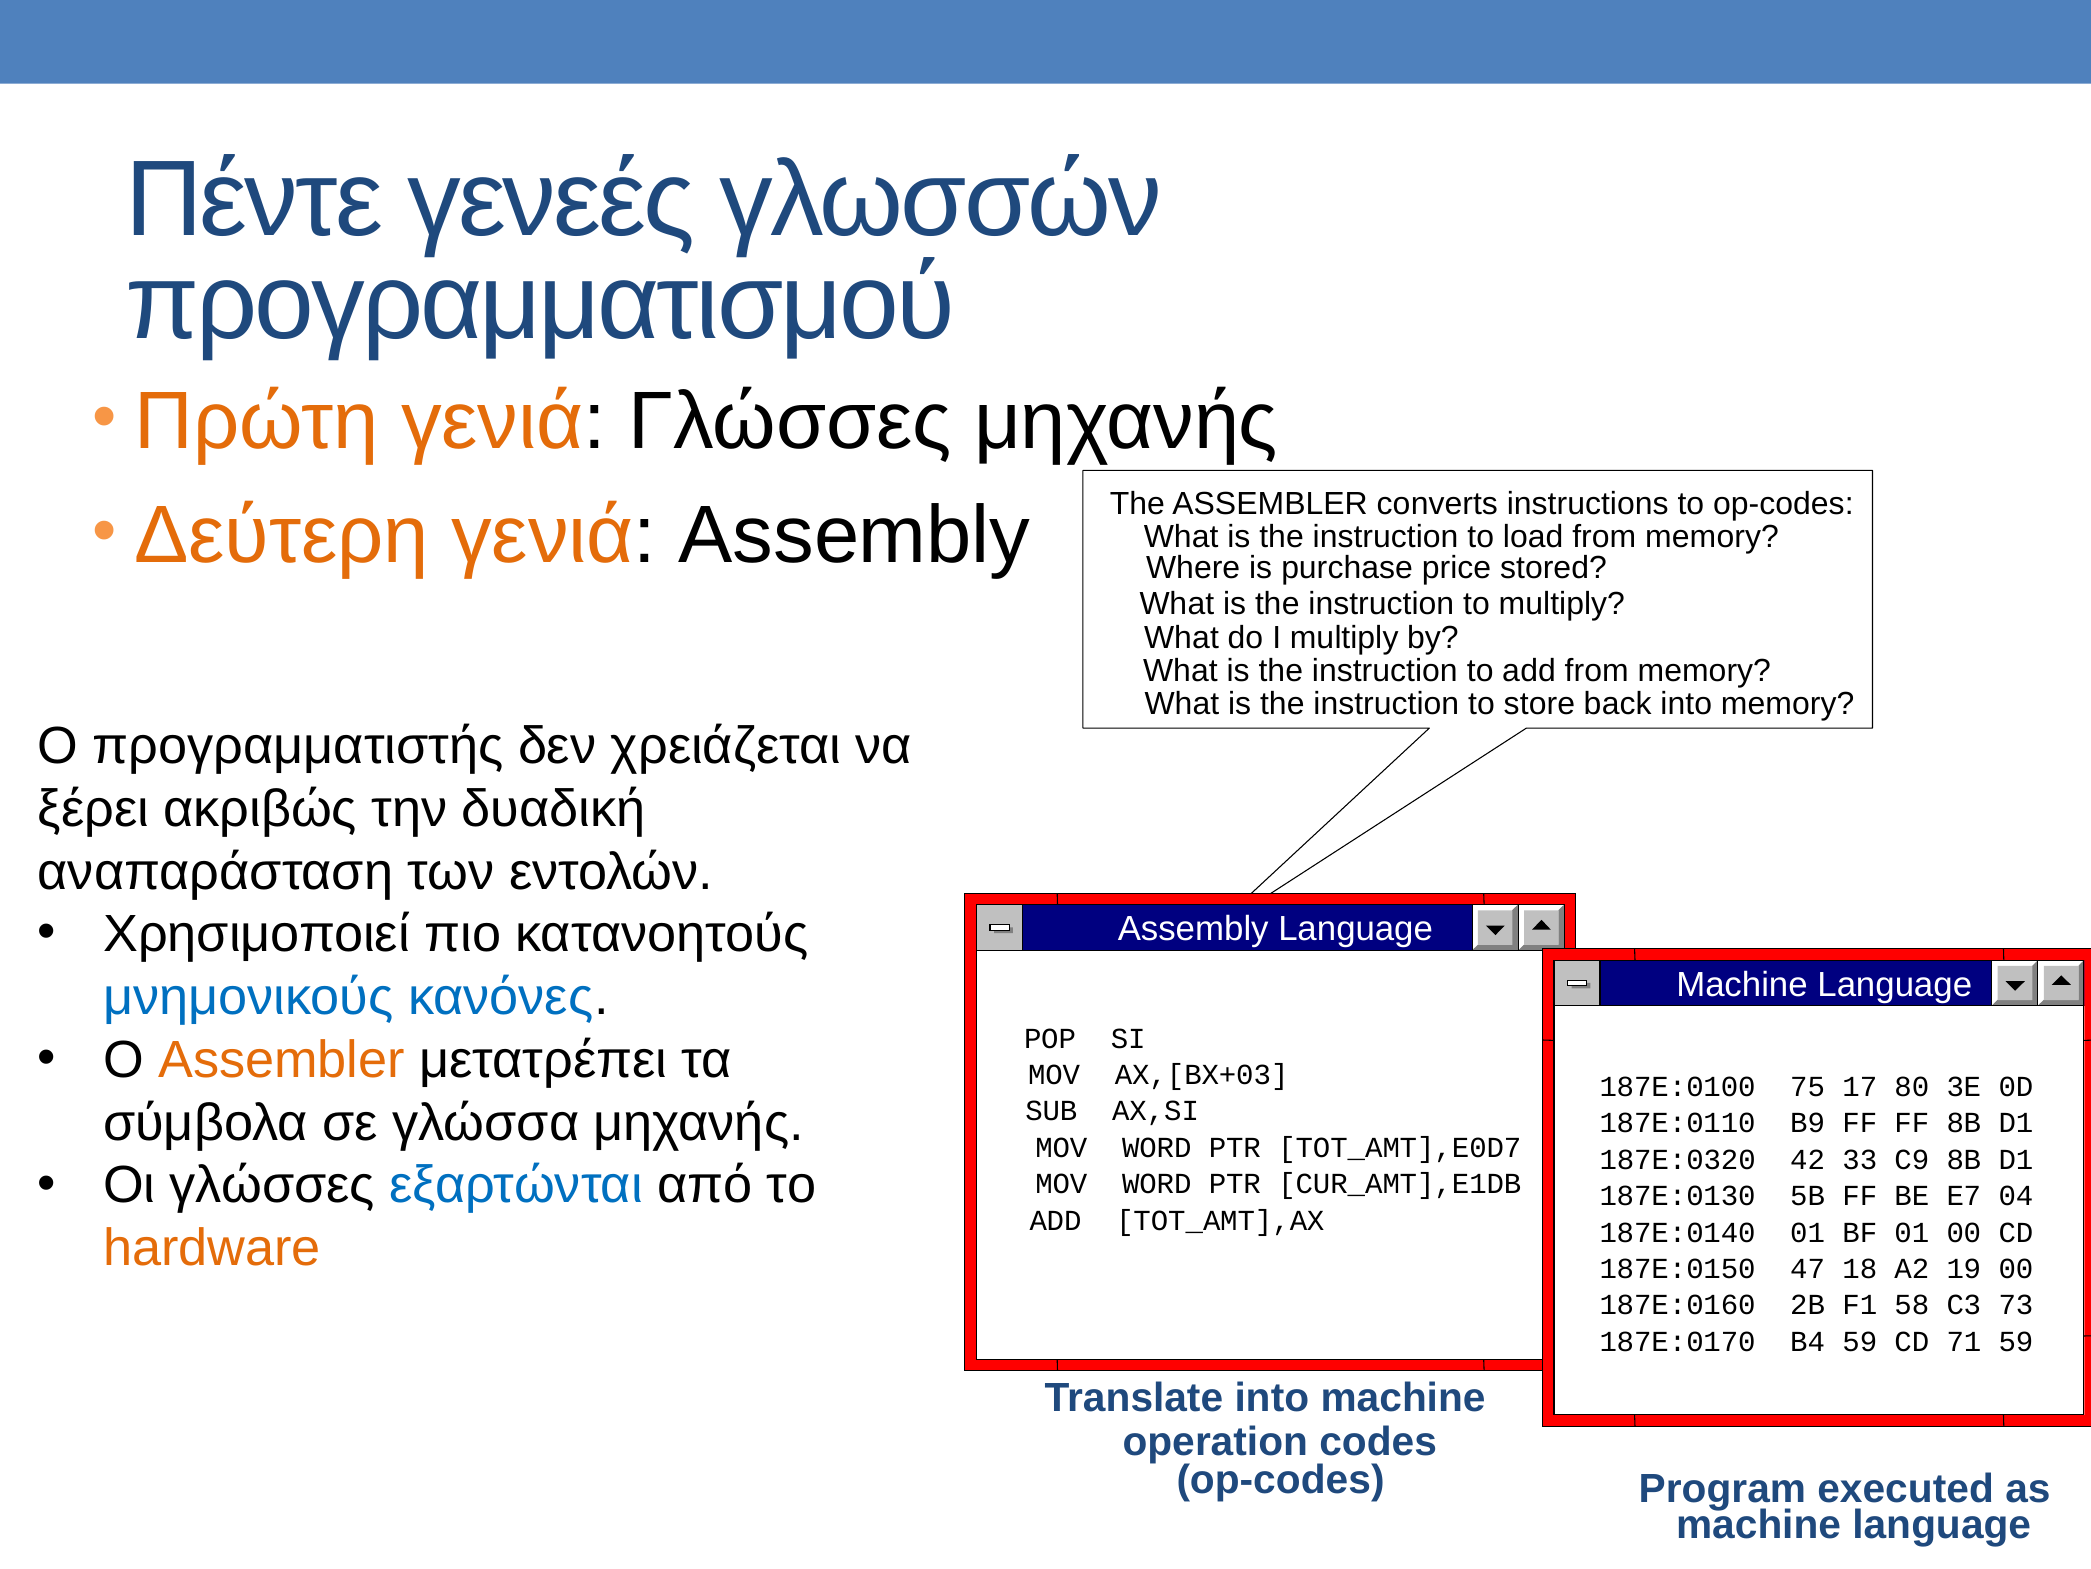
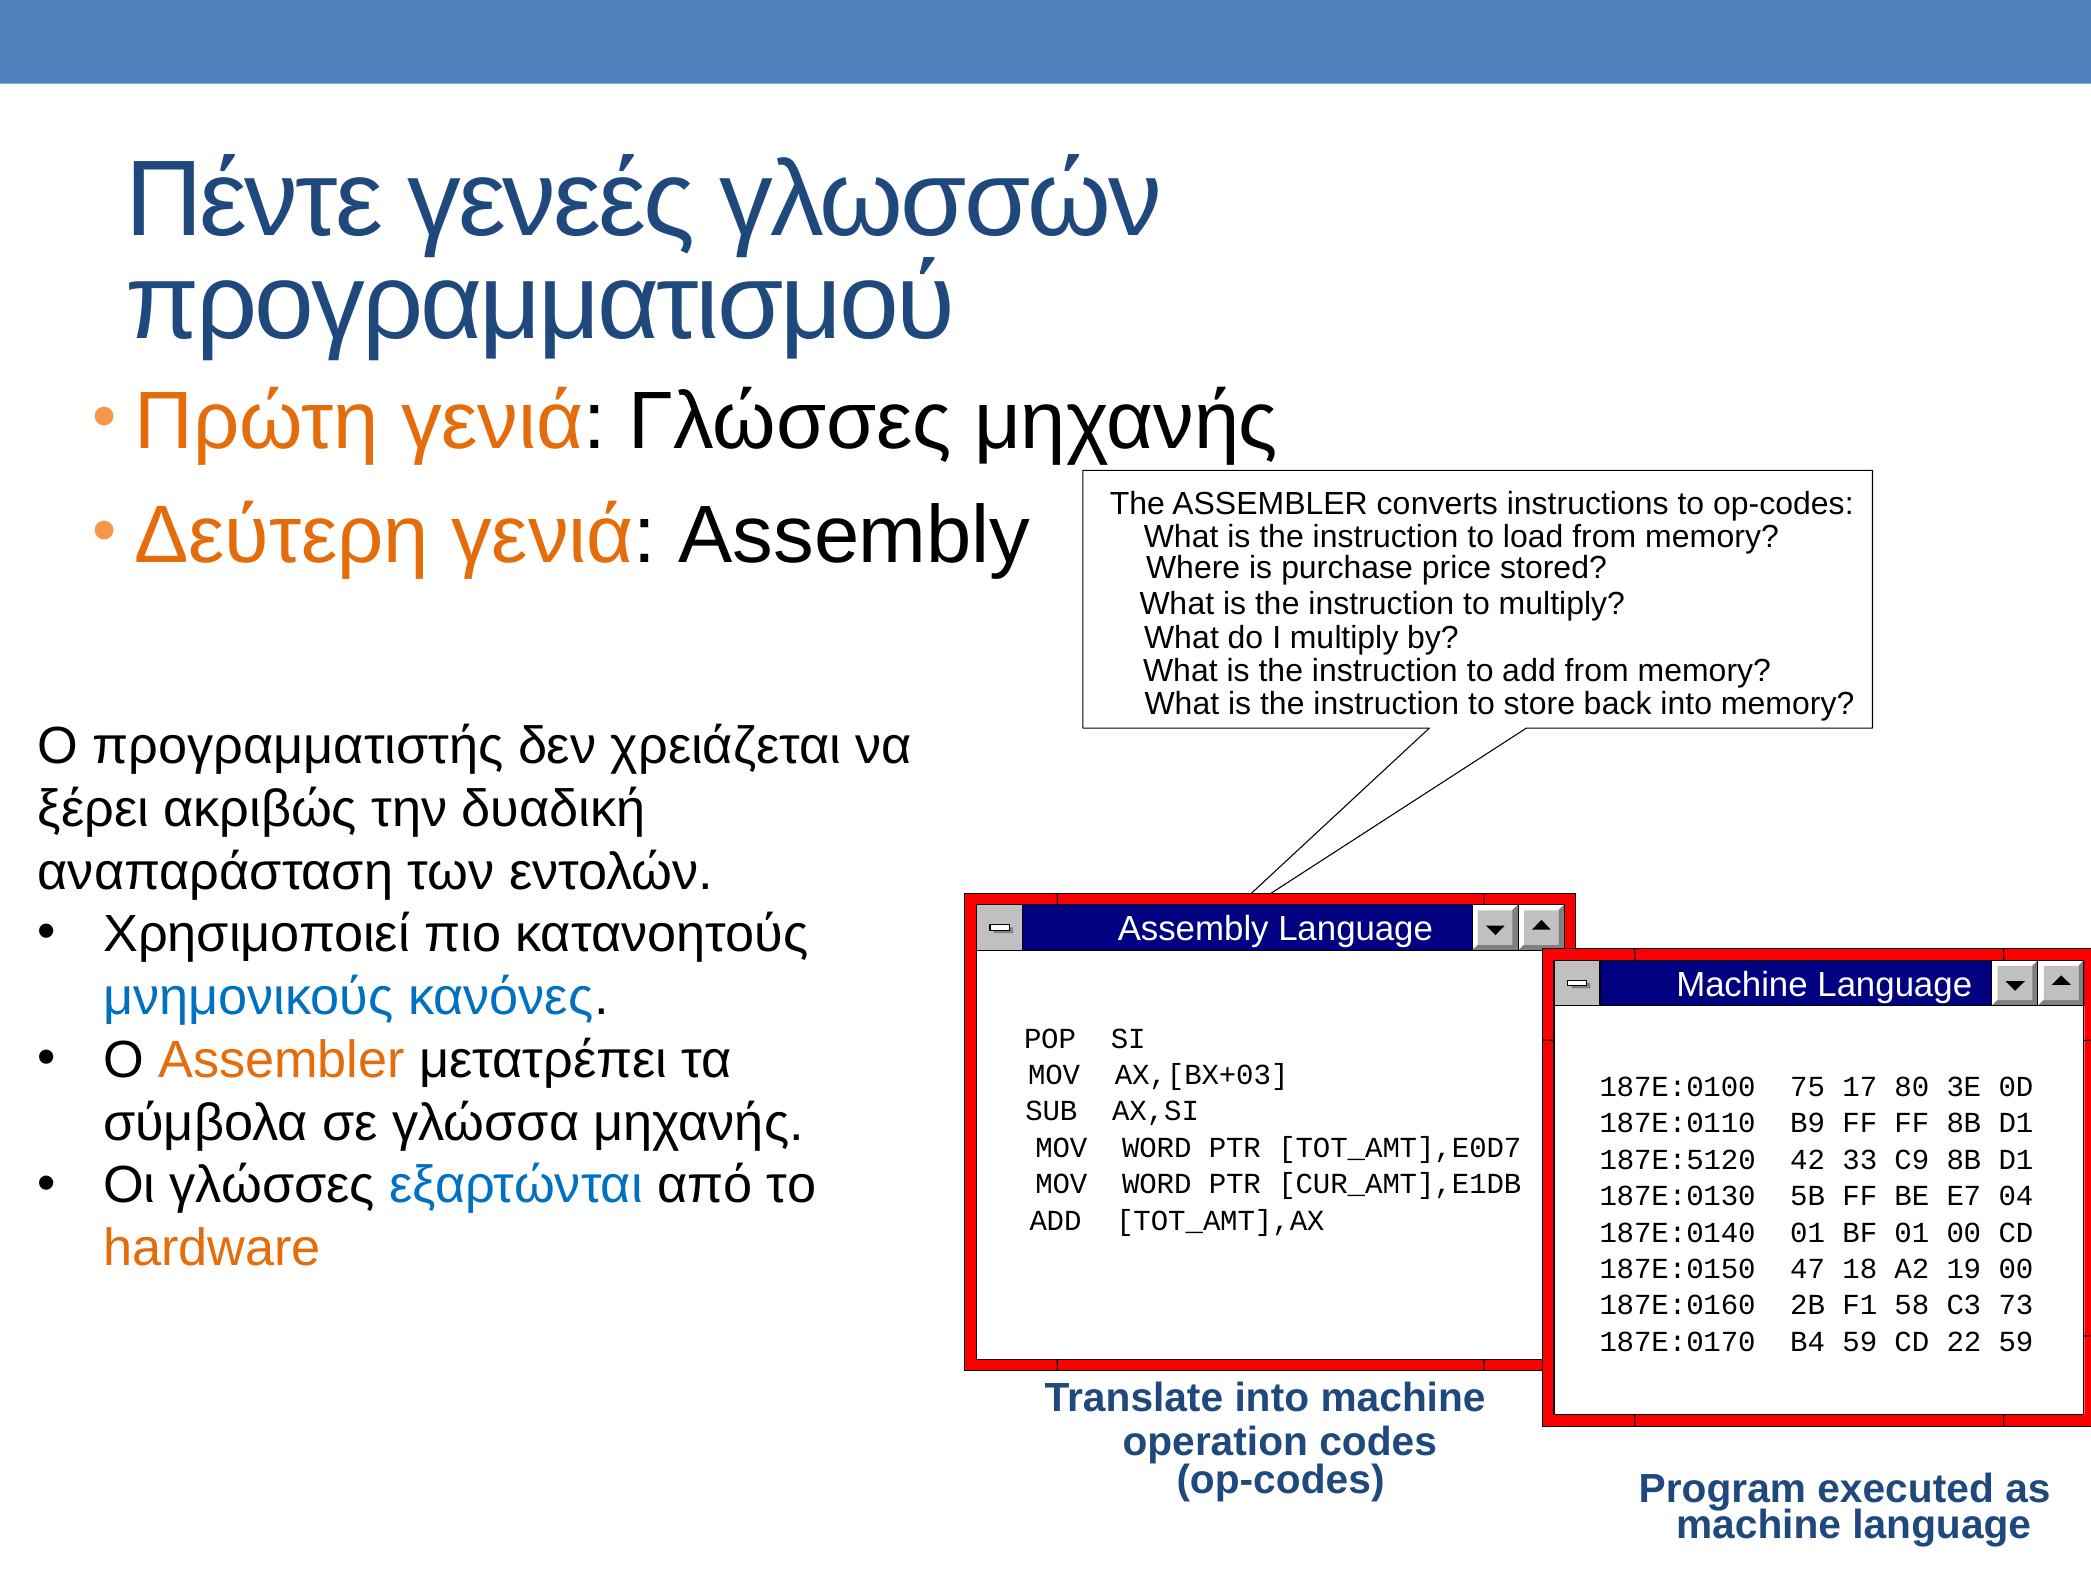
187E:0320: 187E:0320 -> 187E:5120
71: 71 -> 22
